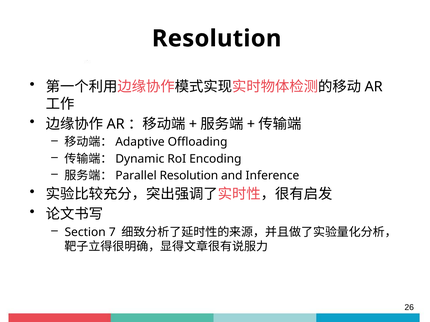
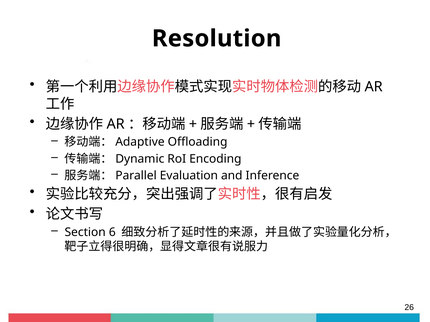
Resolution at (189, 176): Resolution -> Evaluation
7: 7 -> 6
